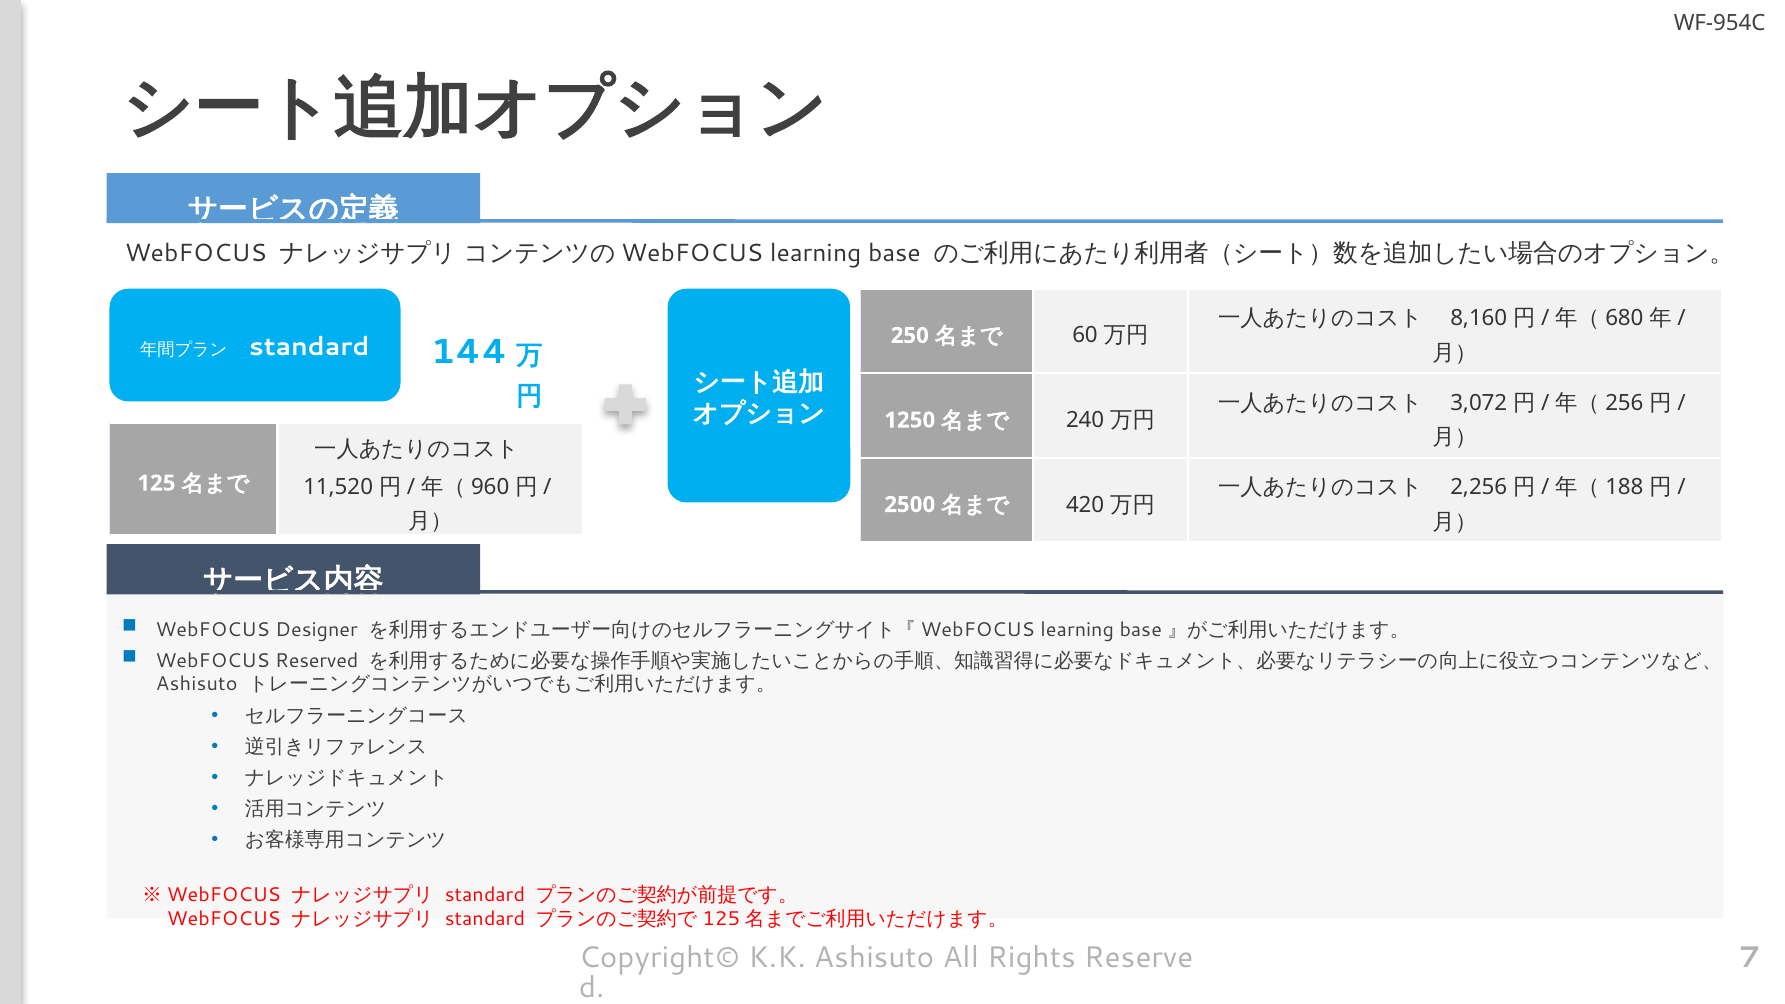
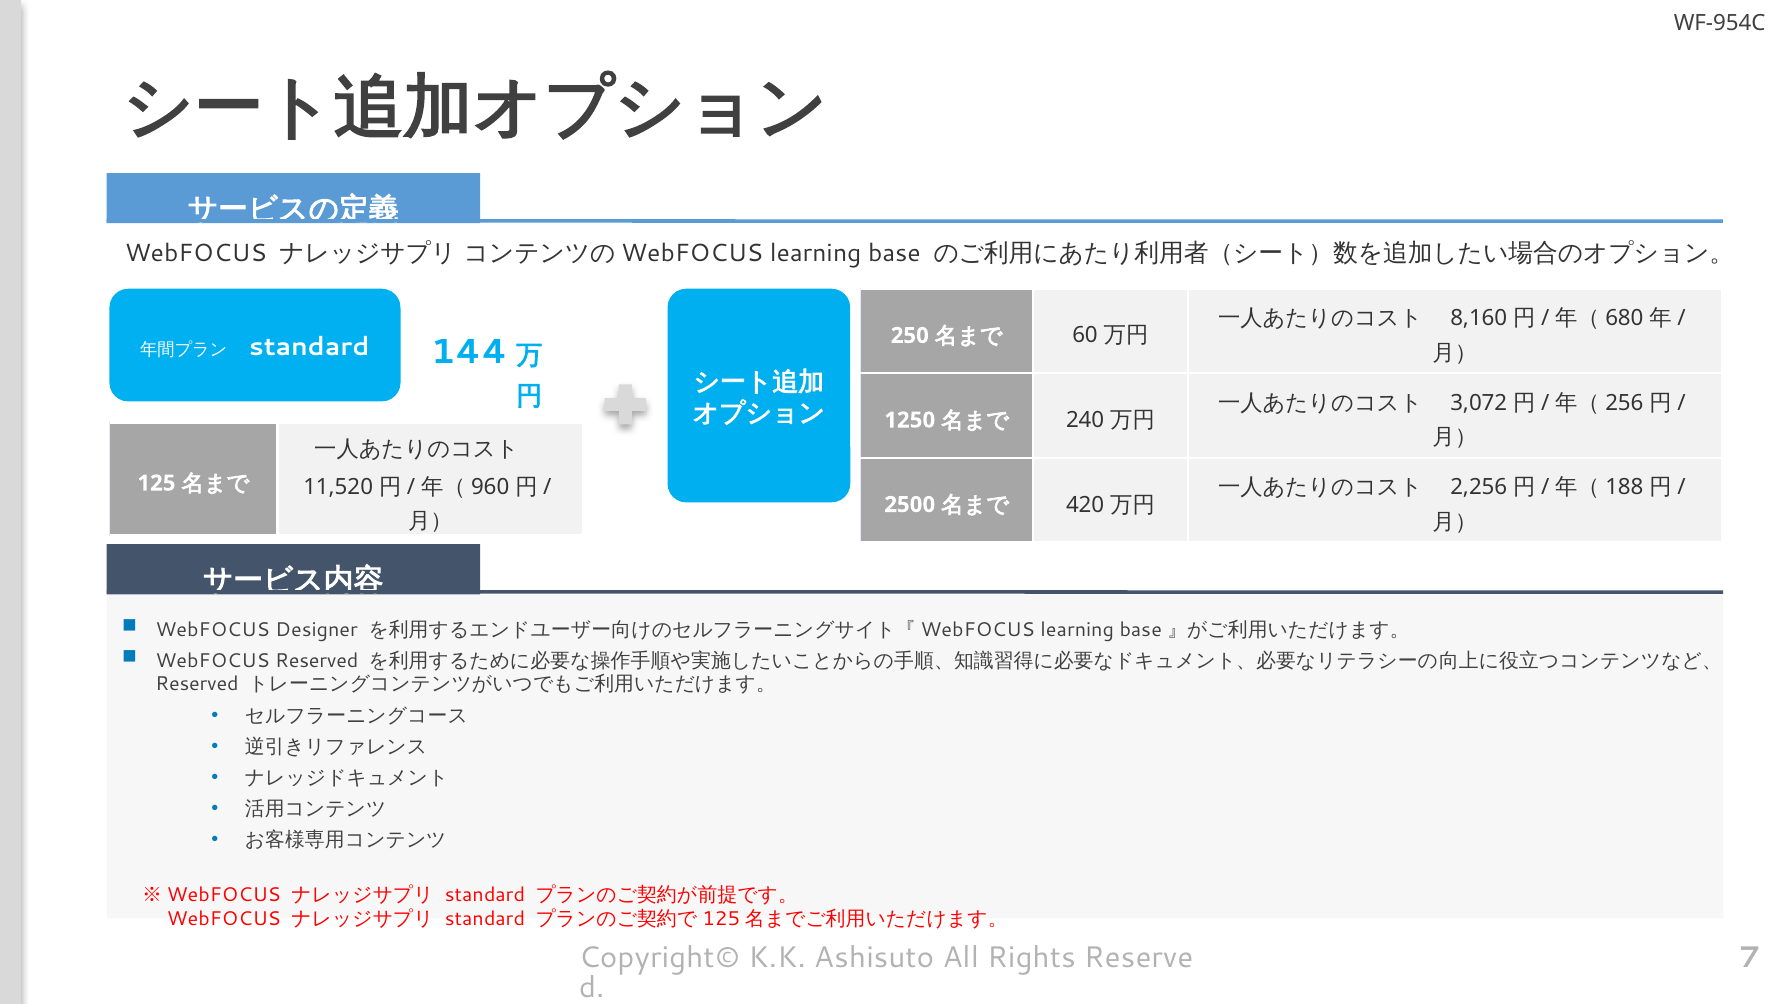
Ashisuto at (197, 684): Ashisuto -> Reserved
